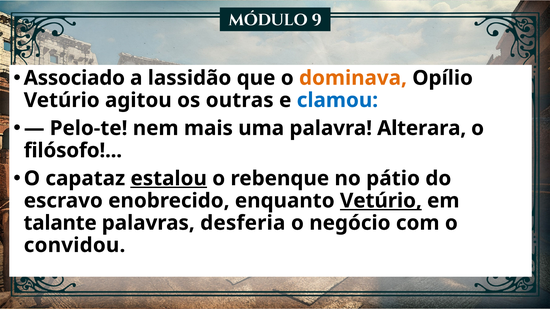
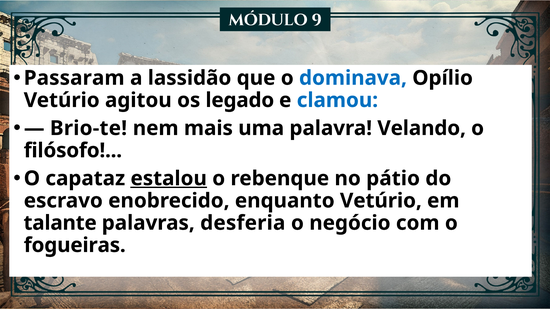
Associado: Associado -> Passaram
dominava colour: orange -> blue
outras: outras -> legado
Pelo-te: Pelo-te -> Brio-te
Alterara: Alterara -> Velando
Vetúrio at (381, 201) underline: present -> none
convidou: convidou -> fogueiras
